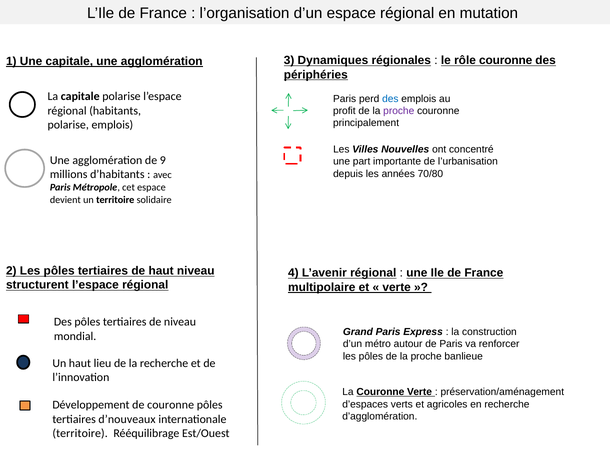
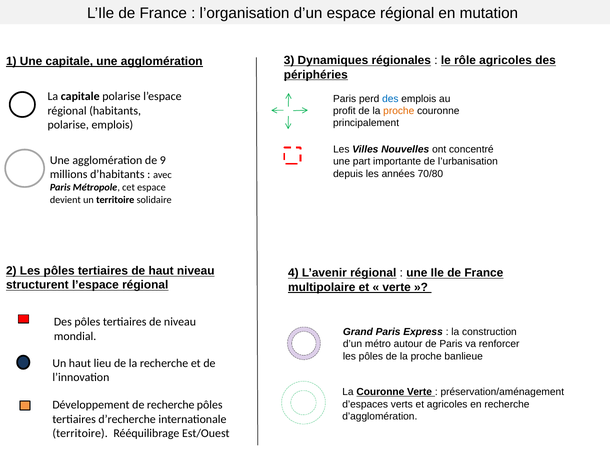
rôle couronne: couronne -> agricoles
proche at (399, 111) colour: purple -> orange
de couronne: couronne -> recherche
d’nouveaux: d’nouveaux -> d’recherche
